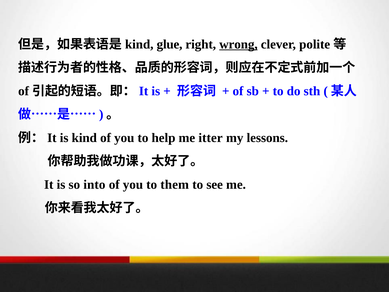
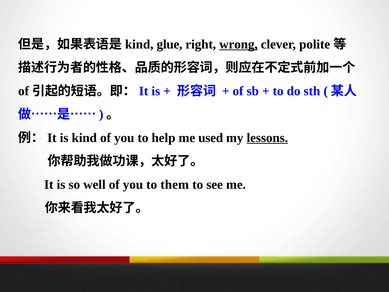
itter: itter -> used
lessons underline: none -> present
into: into -> well
